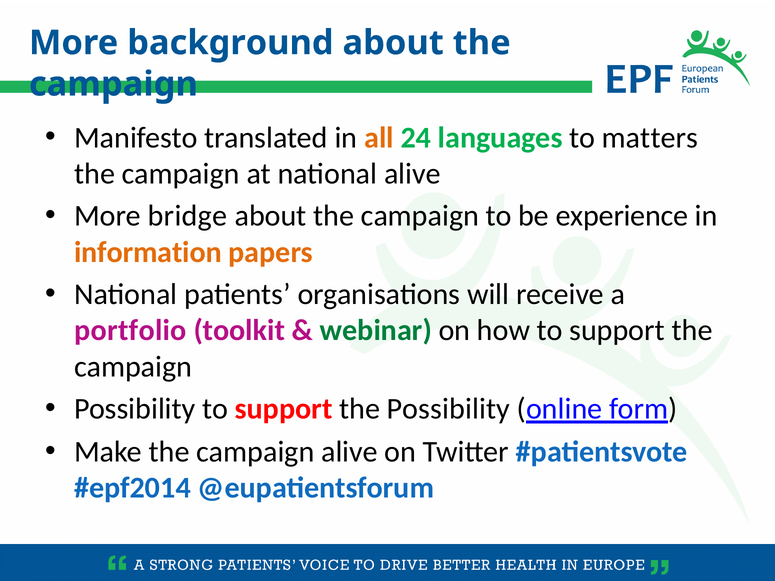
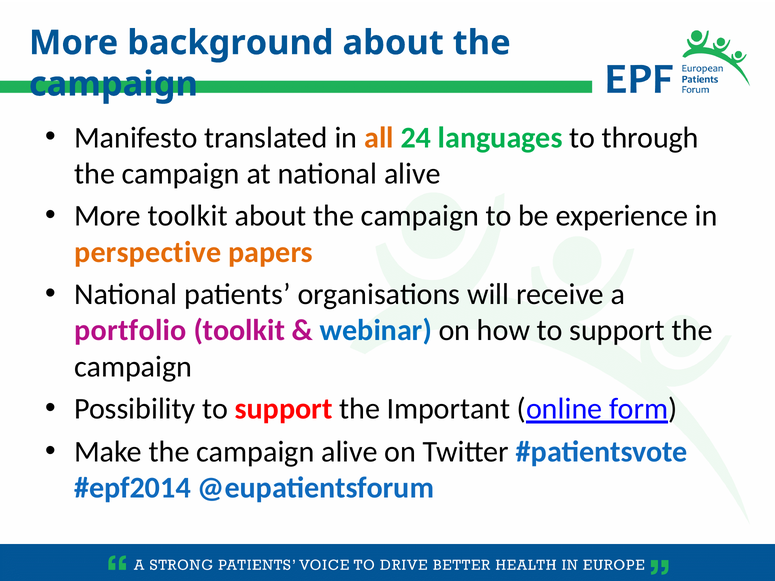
matters: matters -> through
More bridge: bridge -> toolkit
information: information -> perspective
webinar colour: green -> blue
the Possibility: Possibility -> Important
